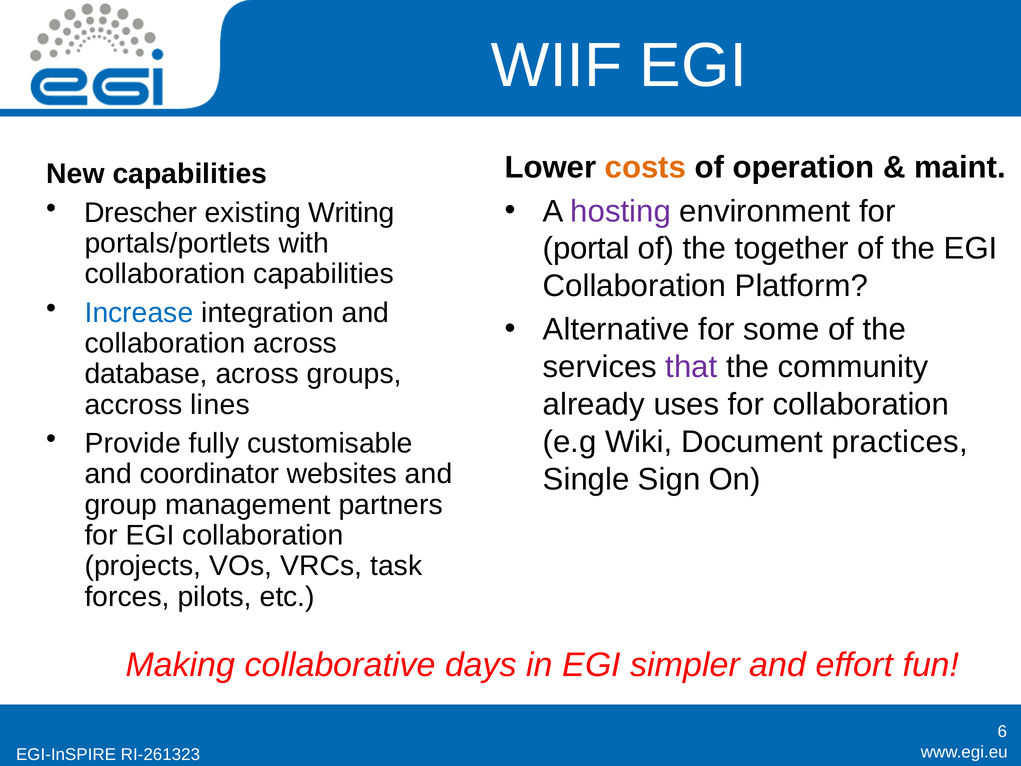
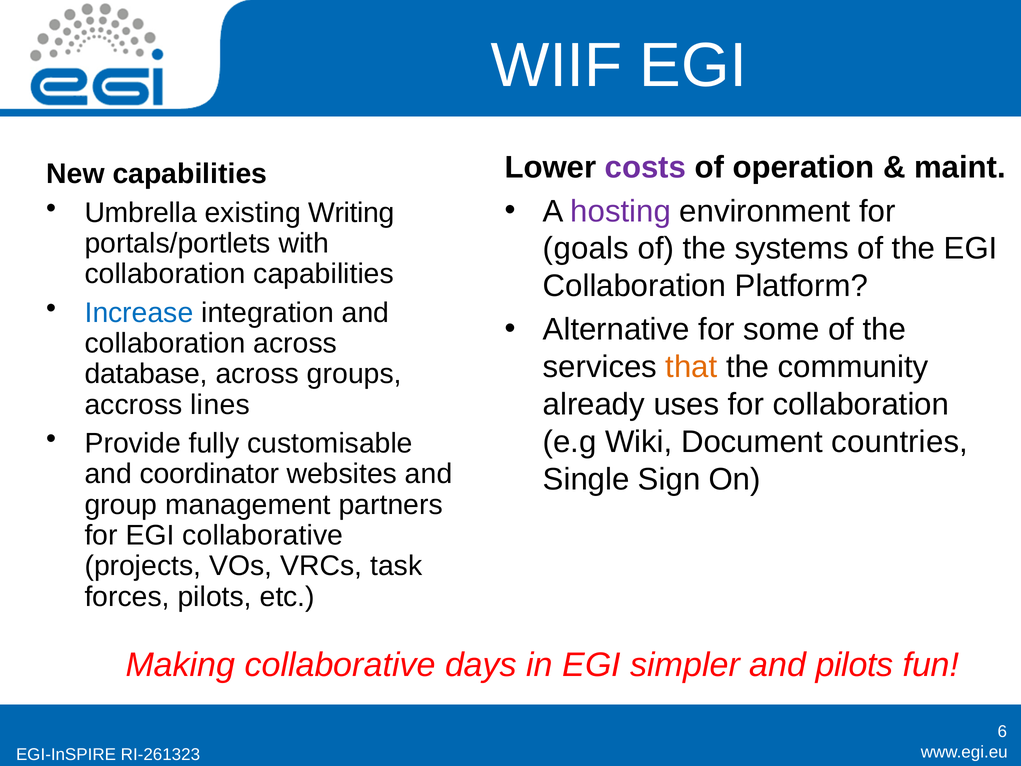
costs colour: orange -> purple
Drescher: Drescher -> Umbrella
portal: portal -> goals
together: together -> systems
that colour: purple -> orange
practices: practices -> countries
for EGI collaboration: collaboration -> collaborative
and effort: effort -> pilots
